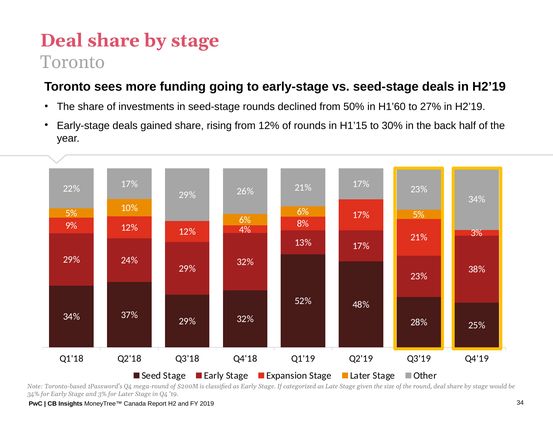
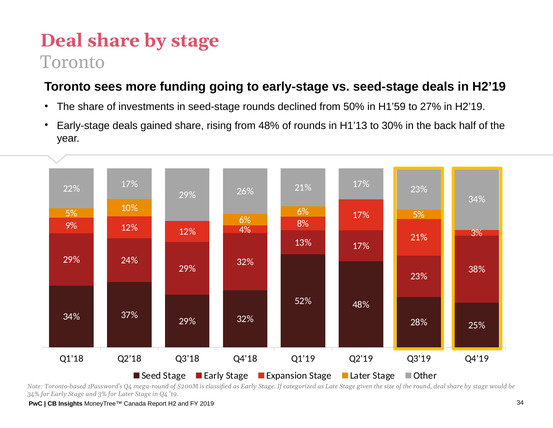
H1’60: H1’60 -> H1’59
from 12%: 12% -> 48%
H1’15: H1’15 -> H1’13
